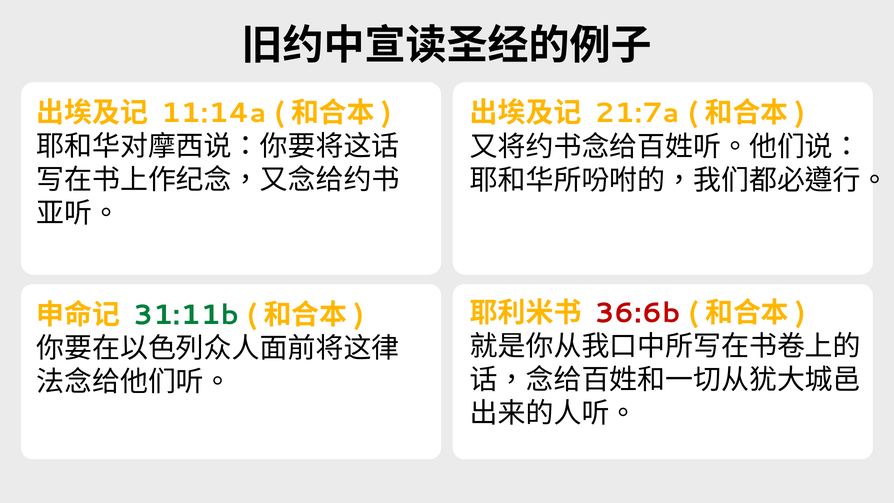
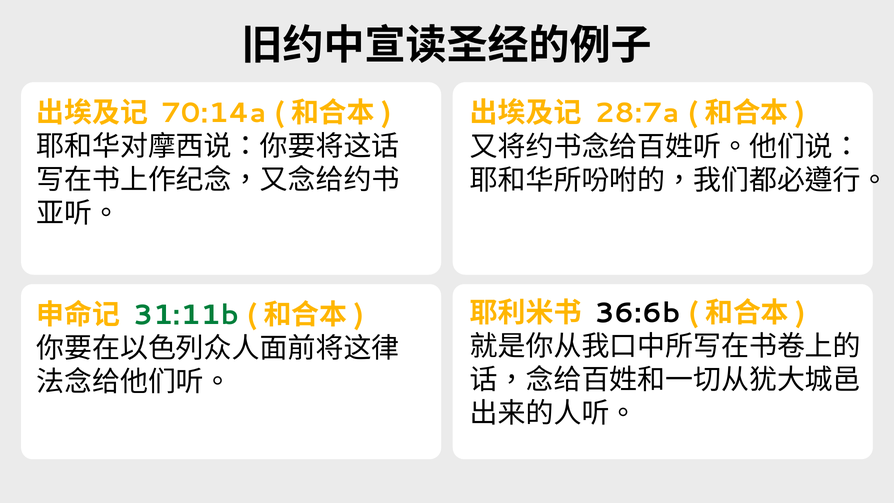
11:14a: 11:14a -> 70:14a
21:7a: 21:7a -> 28:7a
36:6b colour: red -> black
